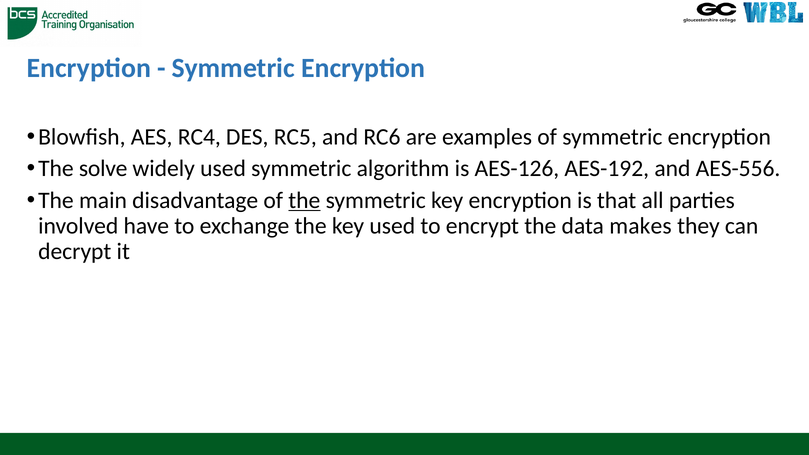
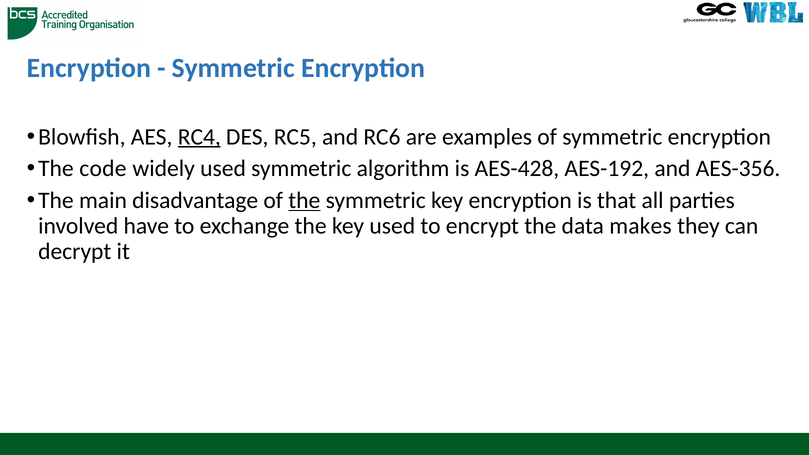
RC4 underline: none -> present
solve: solve -> code
AES-126: AES-126 -> AES-428
AES-556: AES-556 -> AES-356
